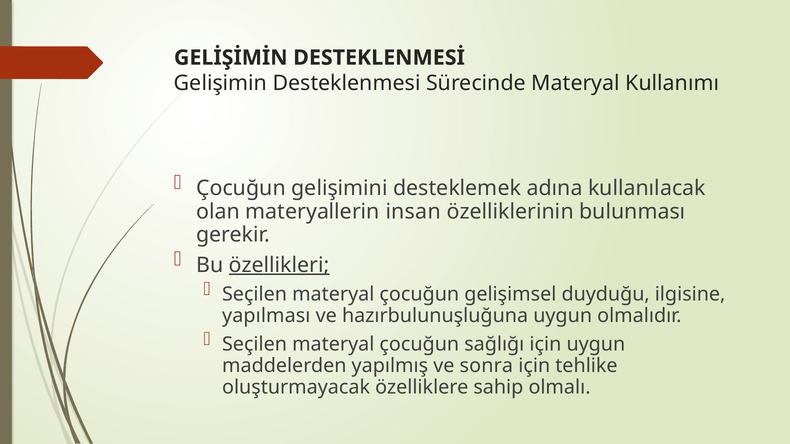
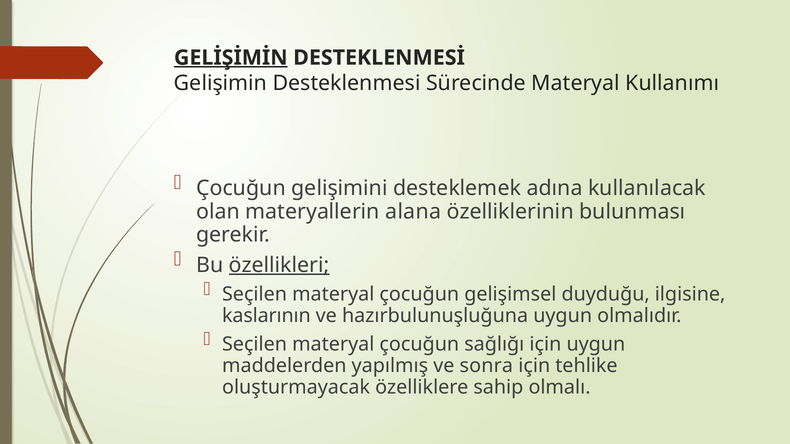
GELİŞİMİN underline: none -> present
insan: insan -> alana
yapılması: yapılması -> kaslarının
